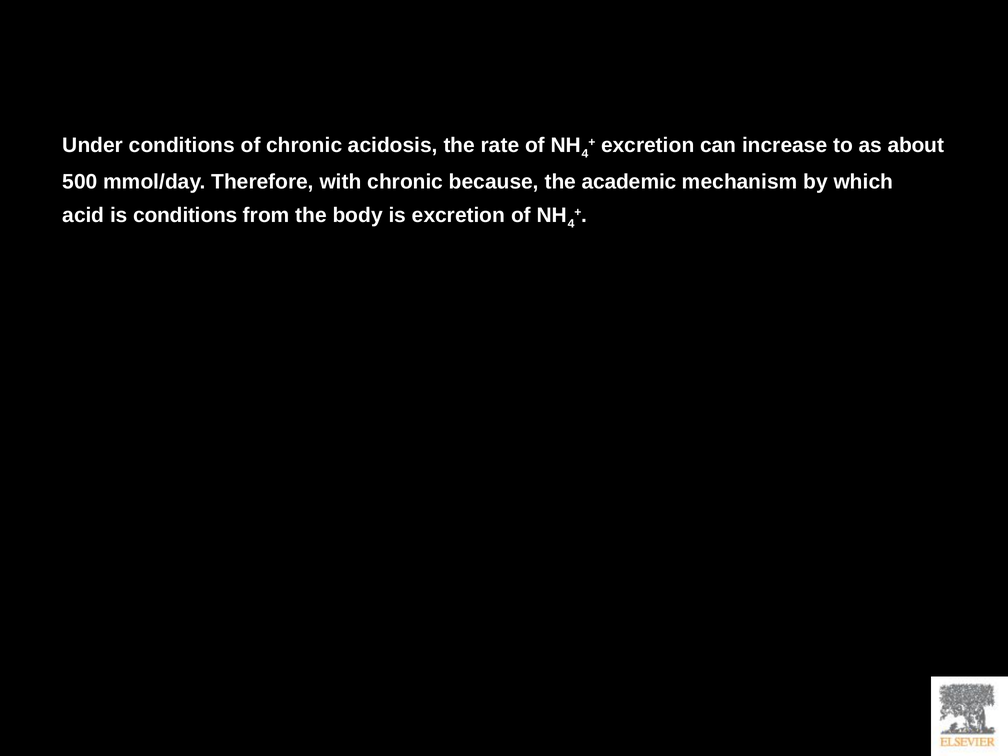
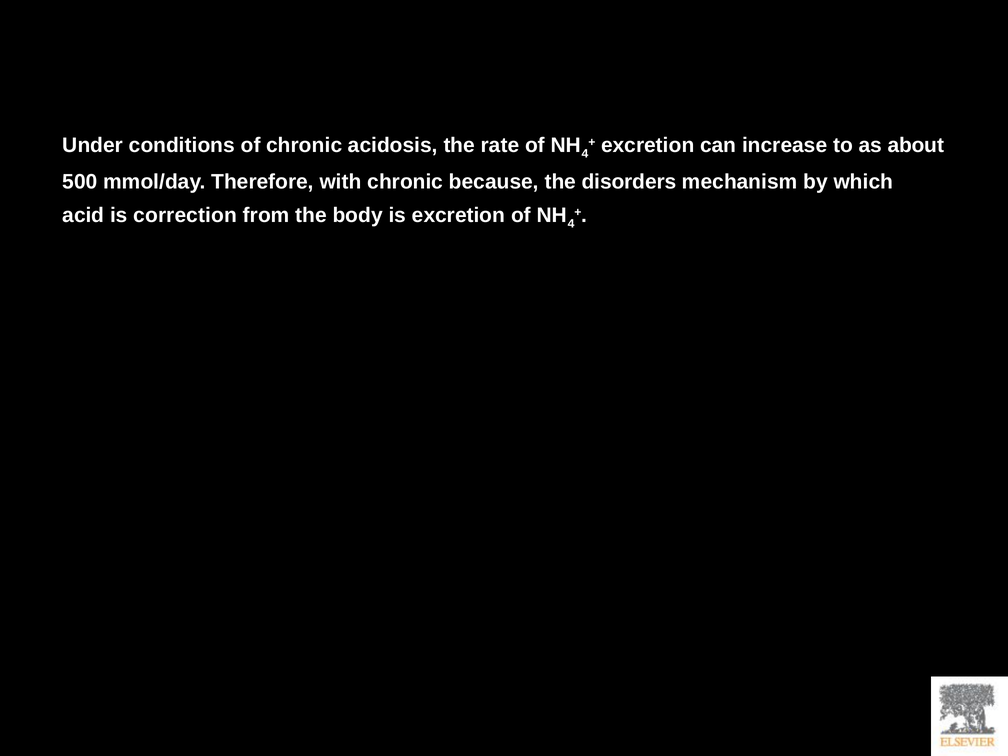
academic: academic -> disorders
is conditions: conditions -> correction
